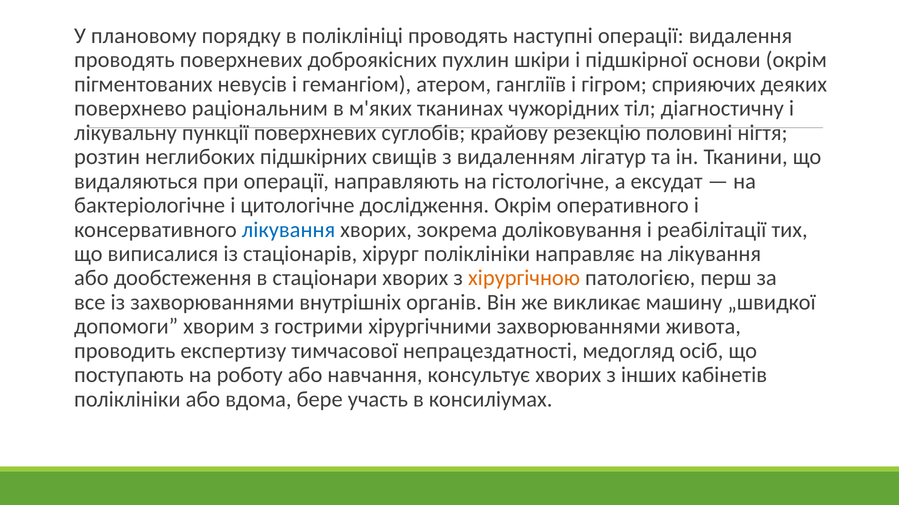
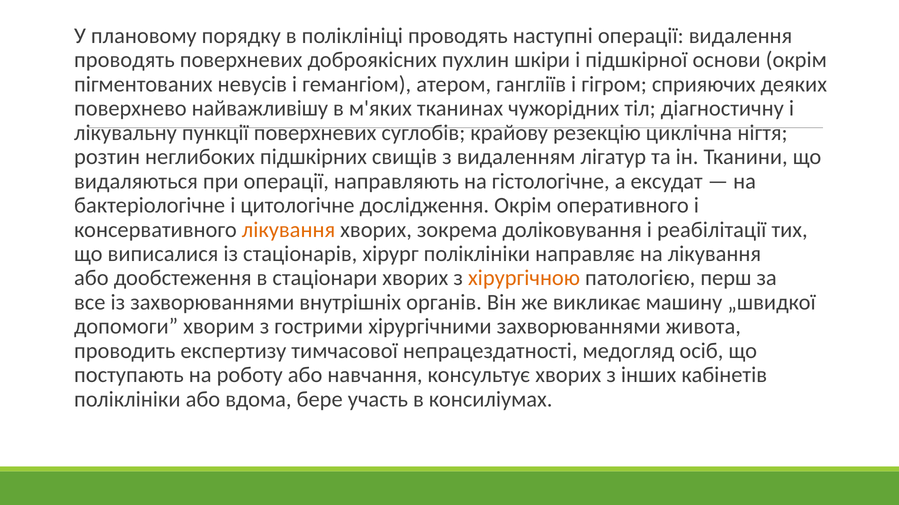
раціональним: раціональним -> найважливішу
половині: половині -> циклічна
лікування at (288, 230) colour: blue -> orange
